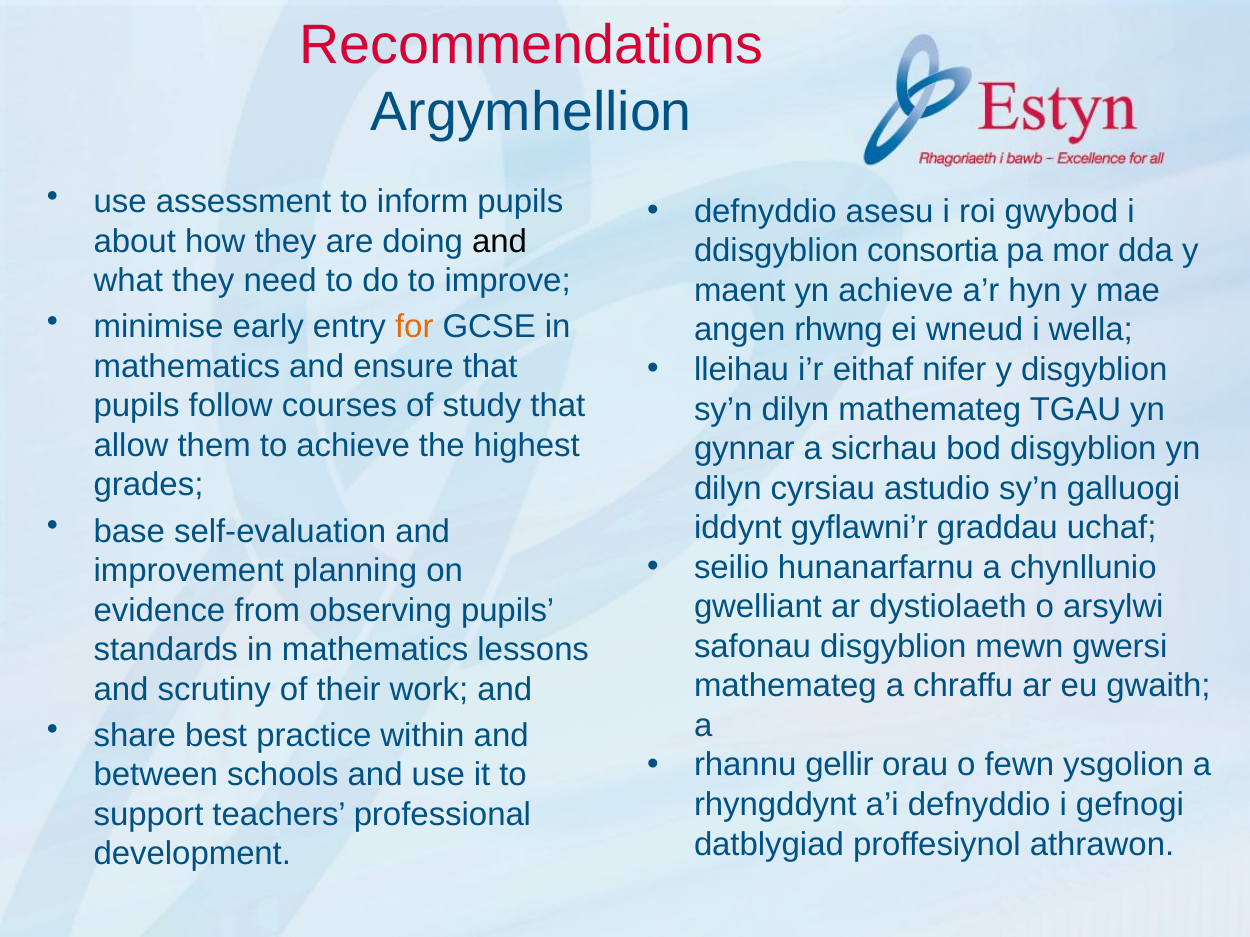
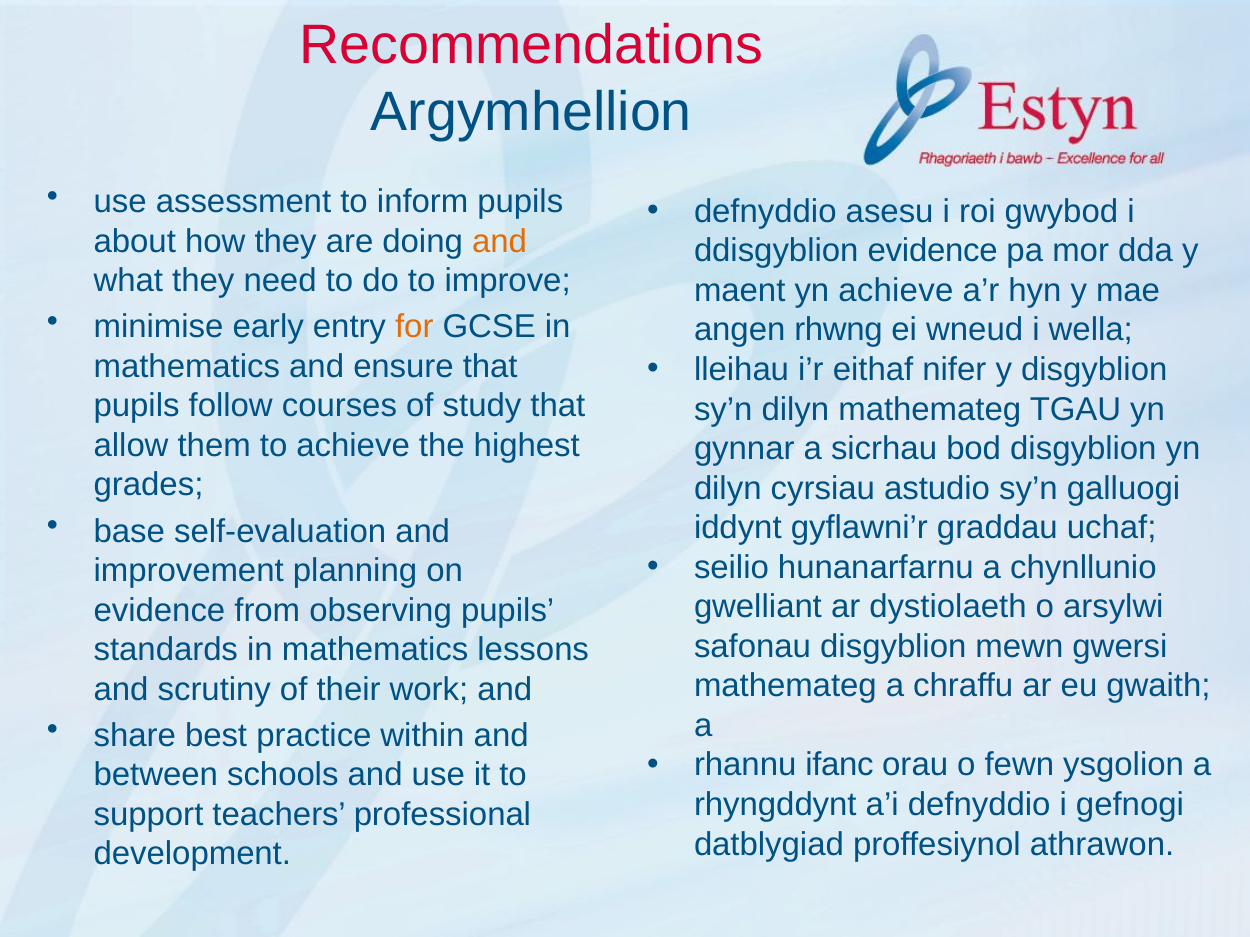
and at (500, 241) colour: black -> orange
ddisgyblion consortia: consortia -> evidence
gellir: gellir -> ifanc
